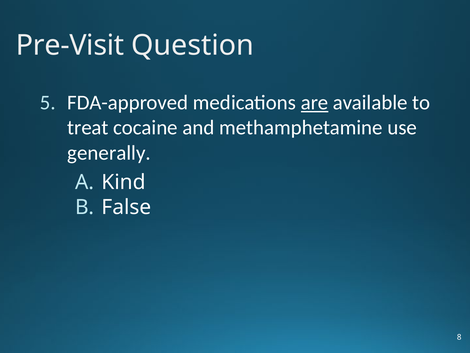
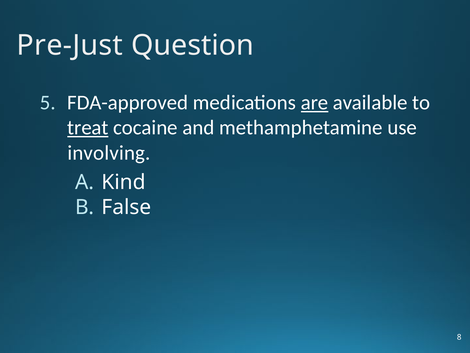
Pre-Visit: Pre-Visit -> Pre-Just
treat underline: none -> present
generally: generally -> involving
